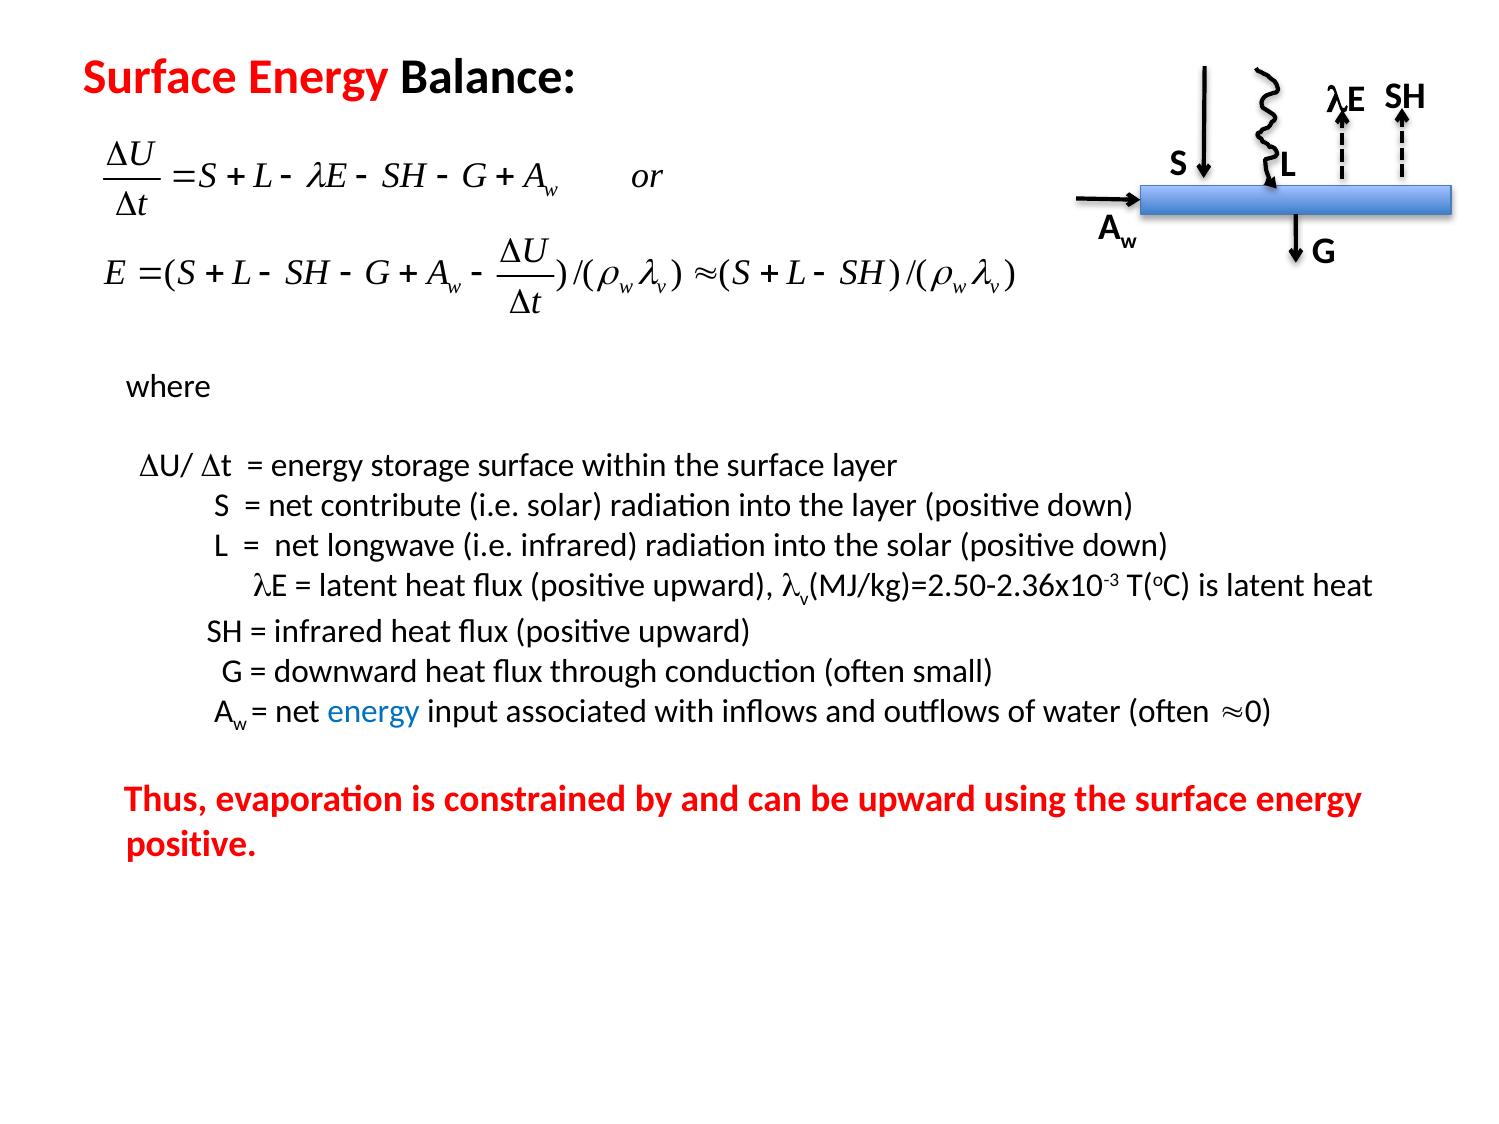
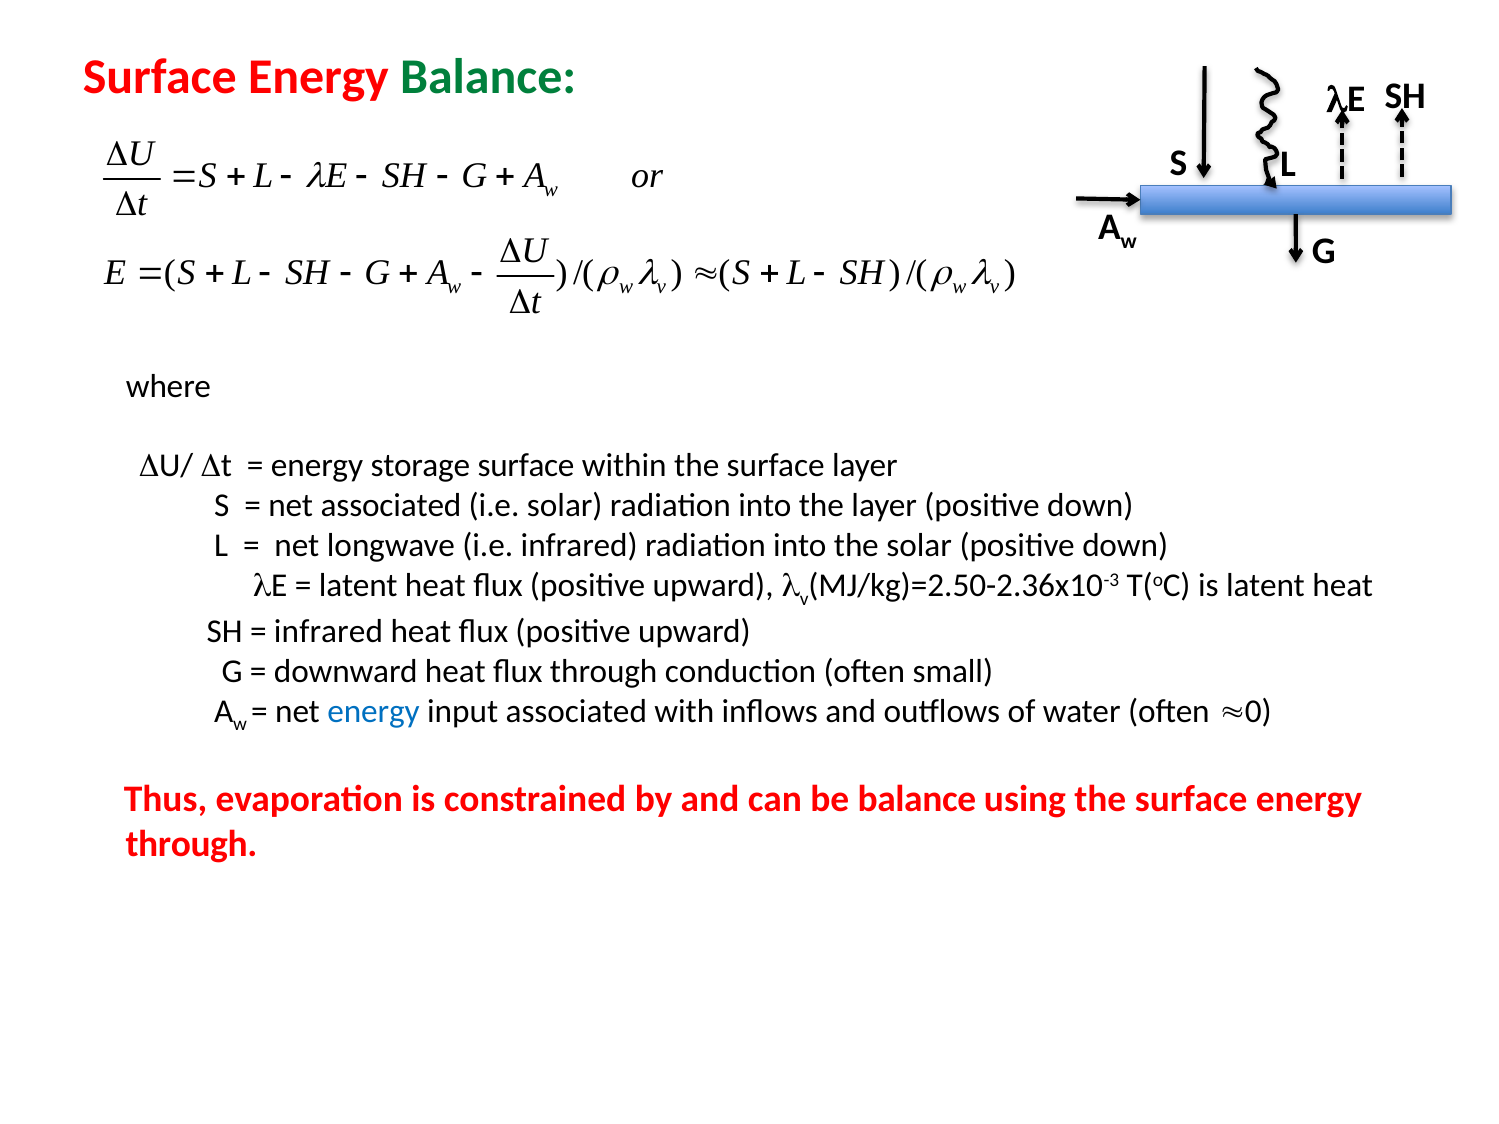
Balance at (488, 77) colour: black -> green
net contribute: contribute -> associated
be upward: upward -> balance
positive at (191, 844): positive -> through
